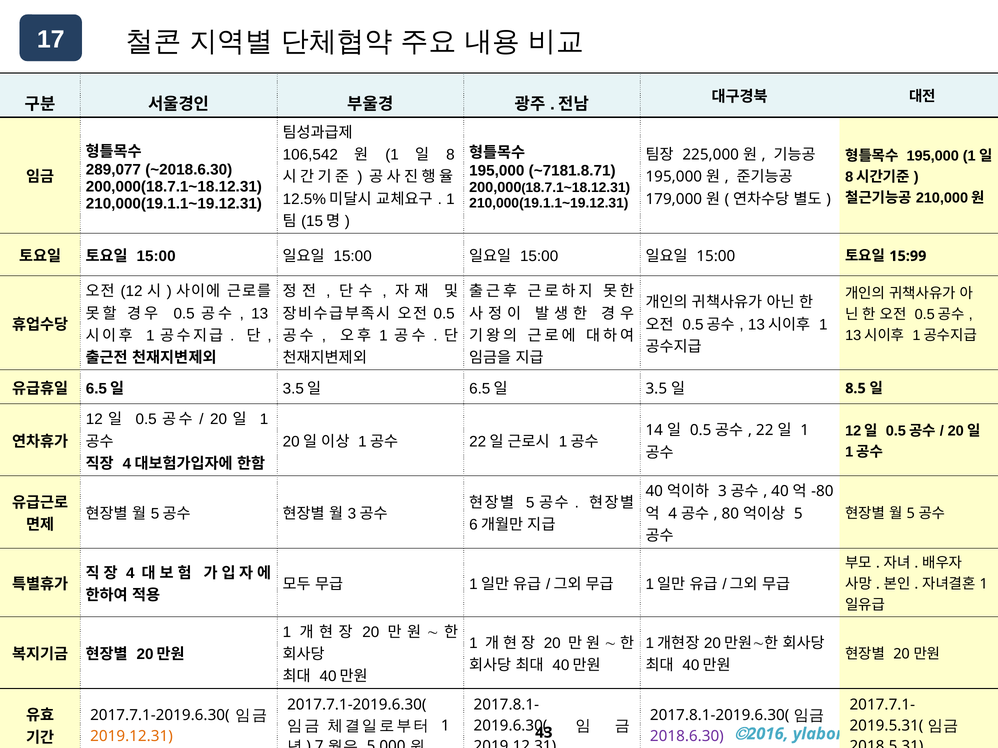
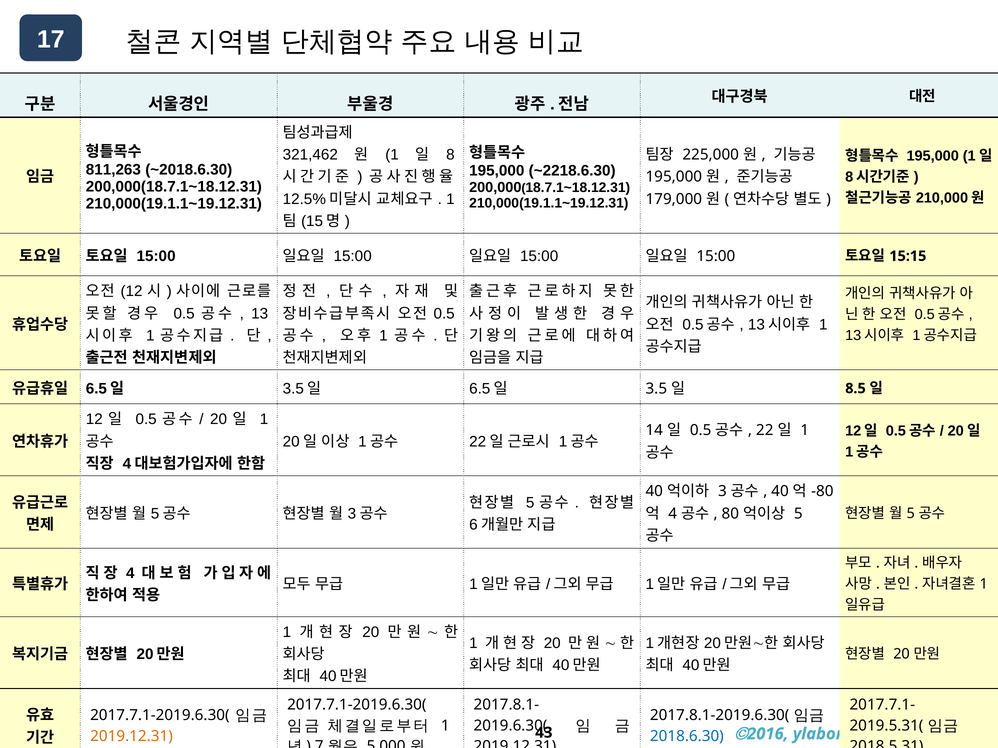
106,542: 106,542 -> 321,462
289,077: 289,077 -> 811,263
~7181.8.71: ~7181.8.71 -> ~2218.6.30
15:99: 15:99 -> 15:15
2018.6.30 colour: purple -> blue
